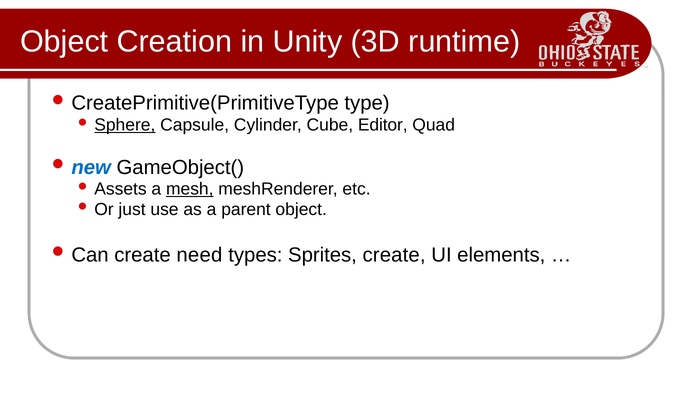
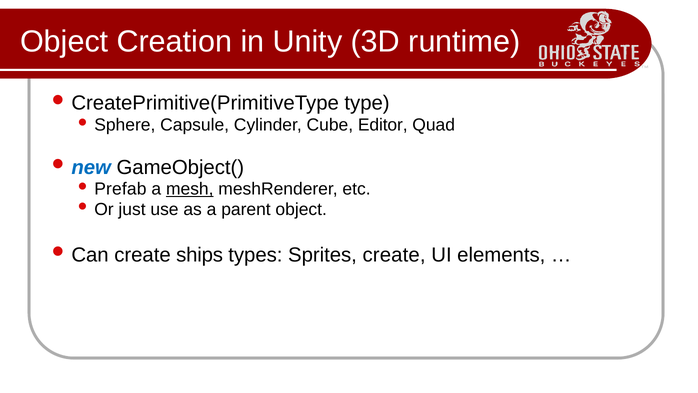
Sphere underline: present -> none
Assets: Assets -> Prefab
need: need -> ships
